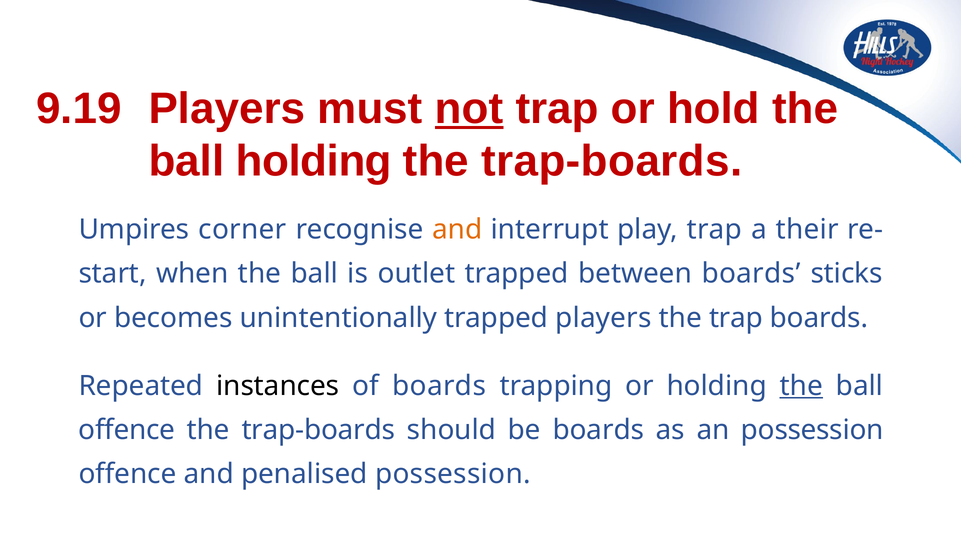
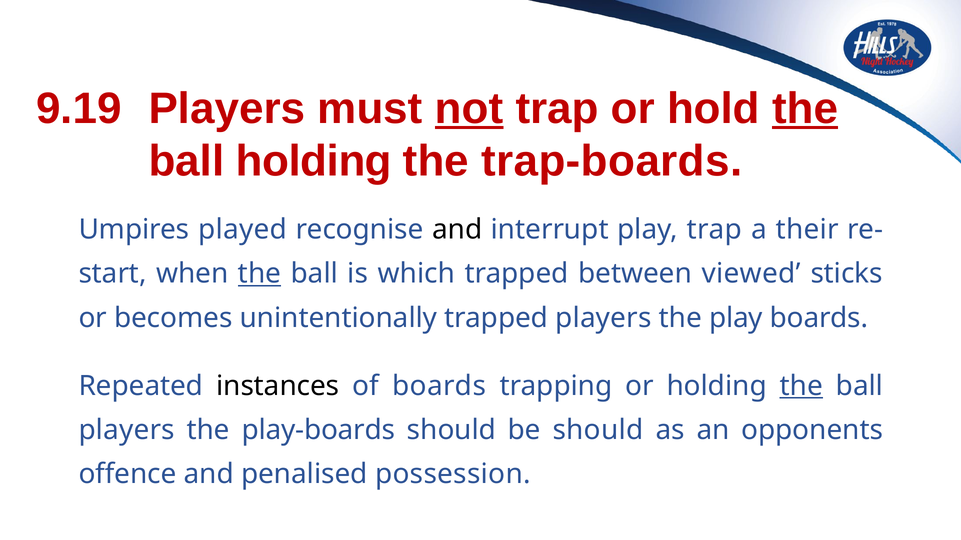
the at (805, 109) underline: none -> present
corner: corner -> played
and at (457, 230) colour: orange -> black
the at (260, 274) underline: none -> present
outlet: outlet -> which
between boards: boards -> viewed
the trap: trap -> play
offence at (127, 430): offence -> players
trap-boards at (318, 430): trap-boards -> play-boards
be boards: boards -> should
an possession: possession -> opponents
